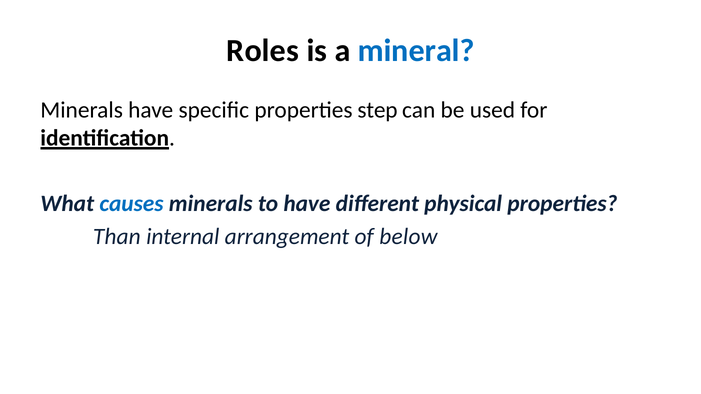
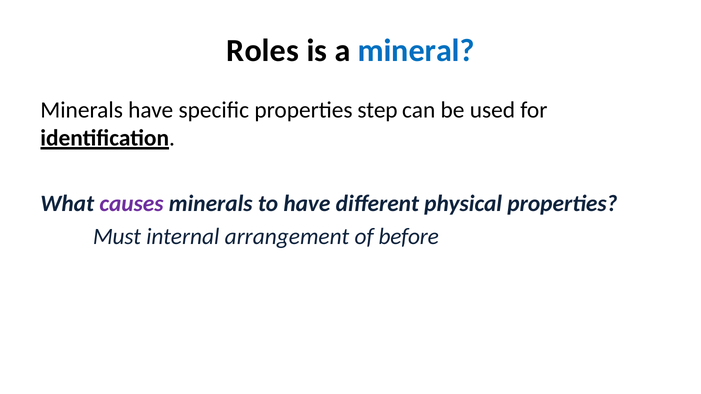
causes colour: blue -> purple
Than: Than -> Must
below: below -> before
